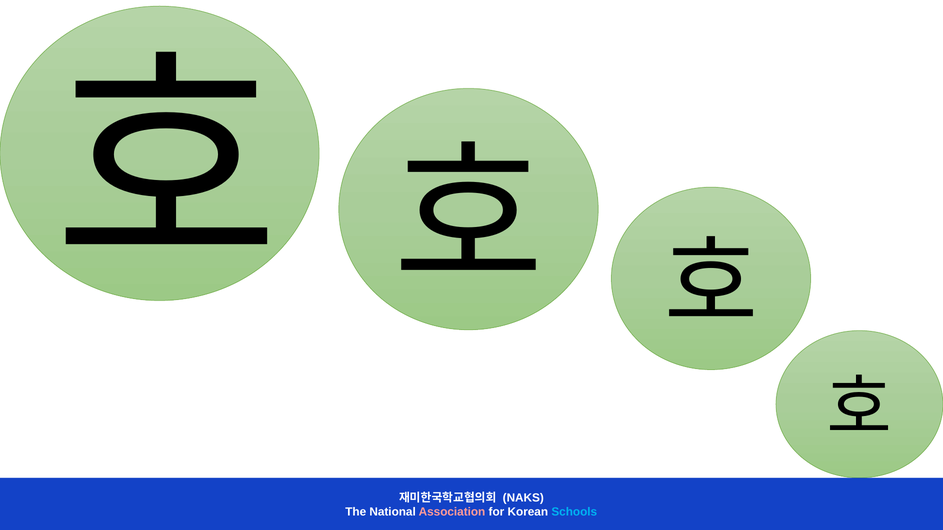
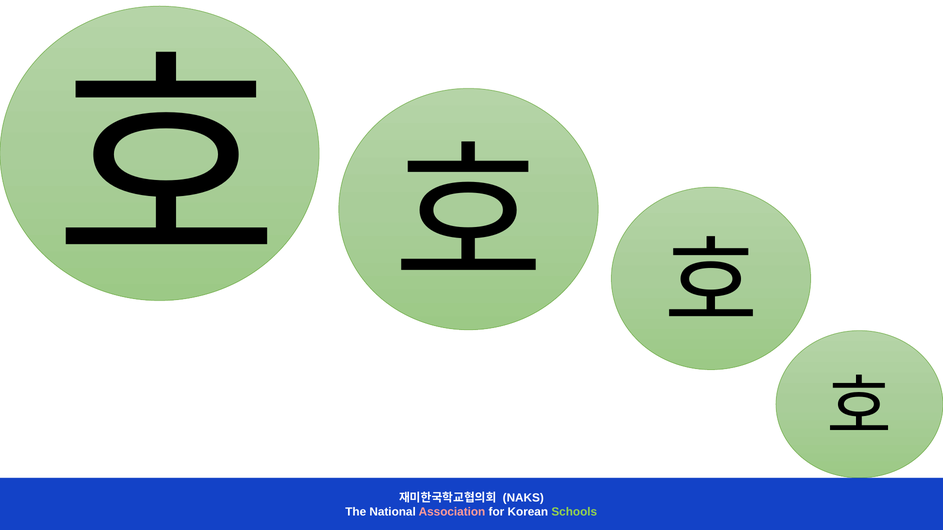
Schools colour: light blue -> light green
